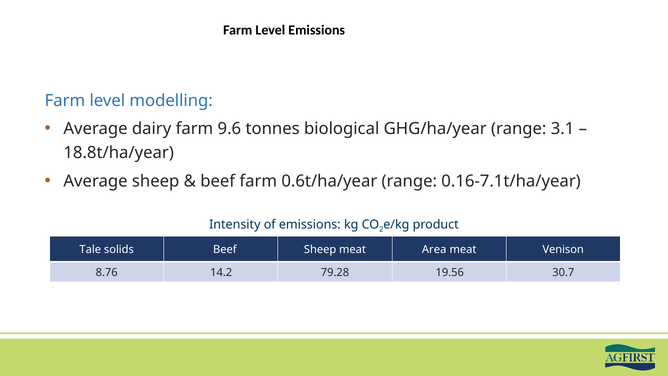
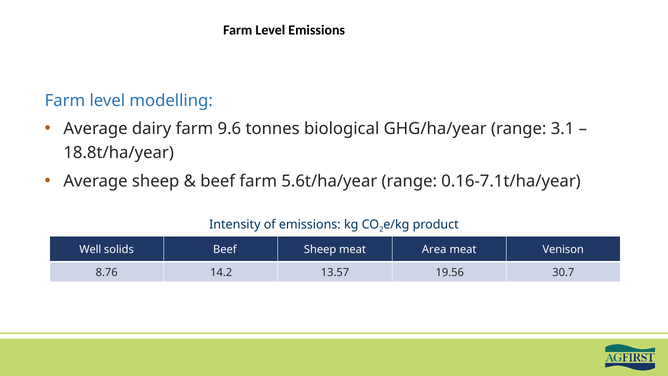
0.6t/ha/year: 0.6t/ha/year -> 5.6t/ha/year
Tale: Tale -> Well
79.28: 79.28 -> 13.57
